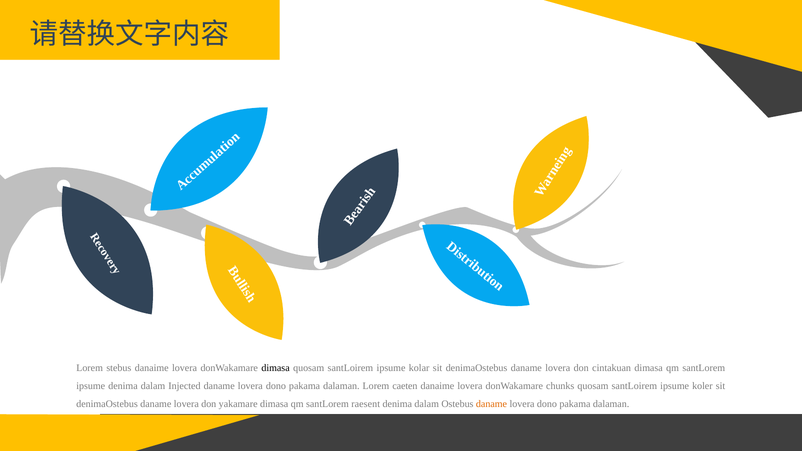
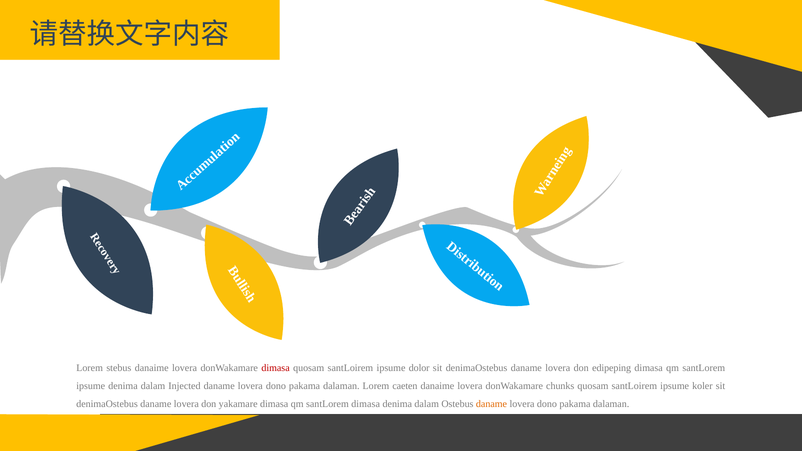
dimasa at (276, 368) colour: black -> red
kolar: kolar -> dolor
cintakuan: cintakuan -> edipeping
santLorem raesent: raesent -> dimasa
